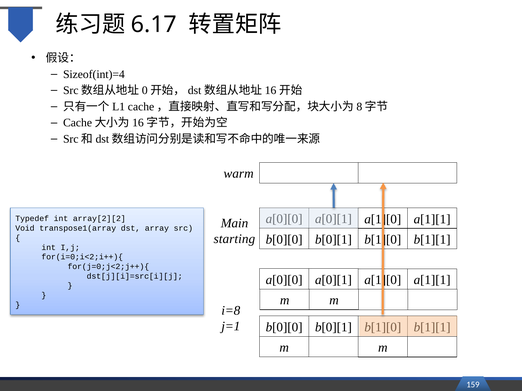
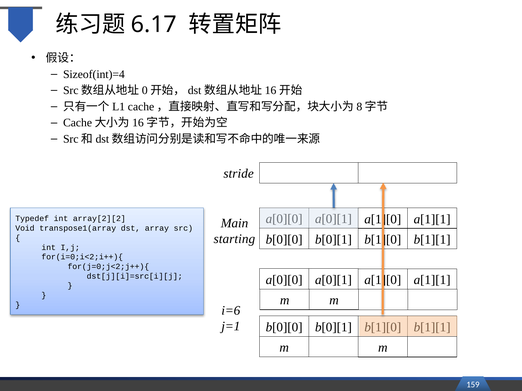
warm: warm -> stride
i=8: i=8 -> i=6
